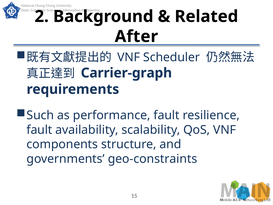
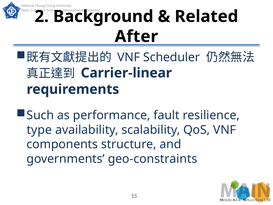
Carrier-graph: Carrier-graph -> Carrier-linear
fault at (39, 130): fault -> type
